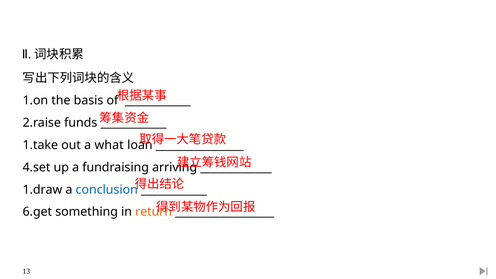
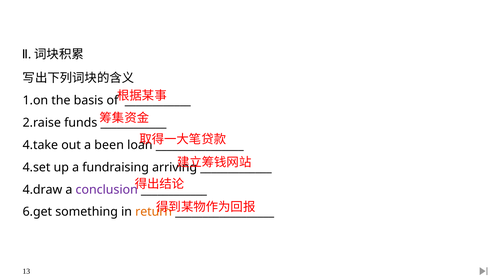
1.take: 1.take -> 4.take
what: what -> been
1.draw: 1.draw -> 4.draw
conclusion colour: blue -> purple
